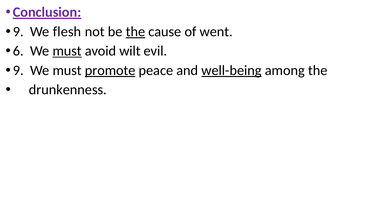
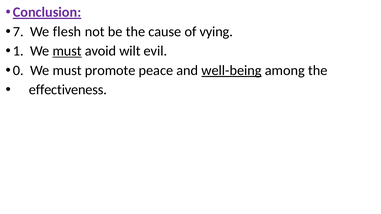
9 at (18, 32): 9 -> 7
the at (135, 32) underline: present -> none
went: went -> vying
6: 6 -> 1
9 at (18, 71): 9 -> 0
promote underline: present -> none
drunkenness: drunkenness -> effectiveness
